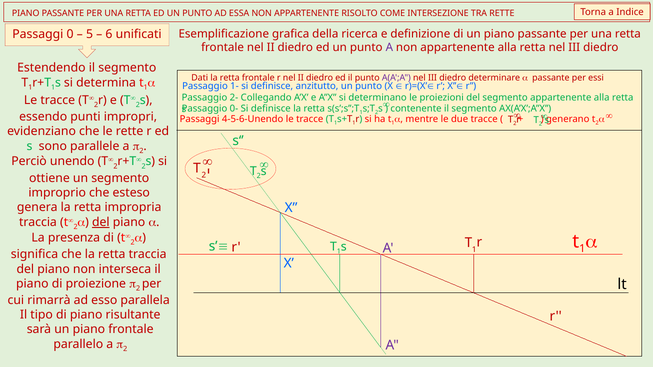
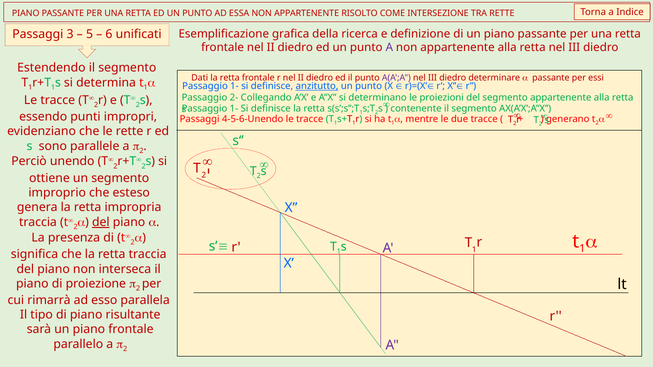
0: 0 -> 3
anzitutto underline: none -> present
0- at (234, 109): 0- -> 1-
